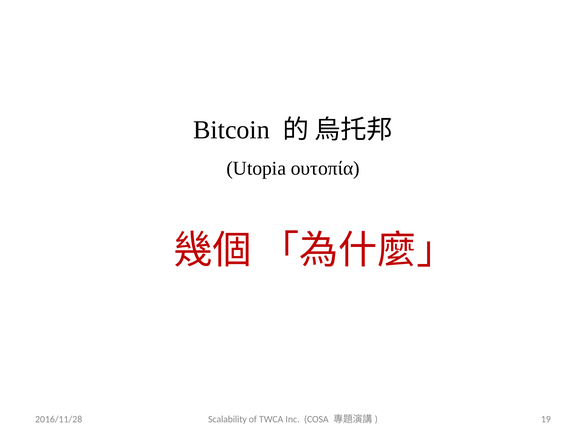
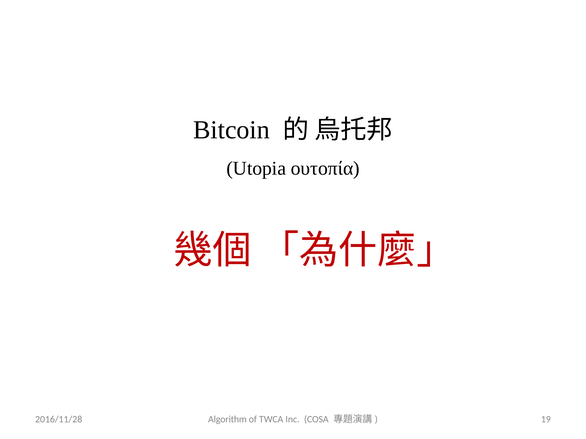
Scalability: Scalability -> Algorithm
